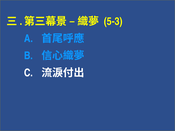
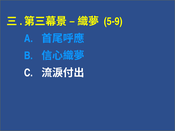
5-3: 5-3 -> 5-9
